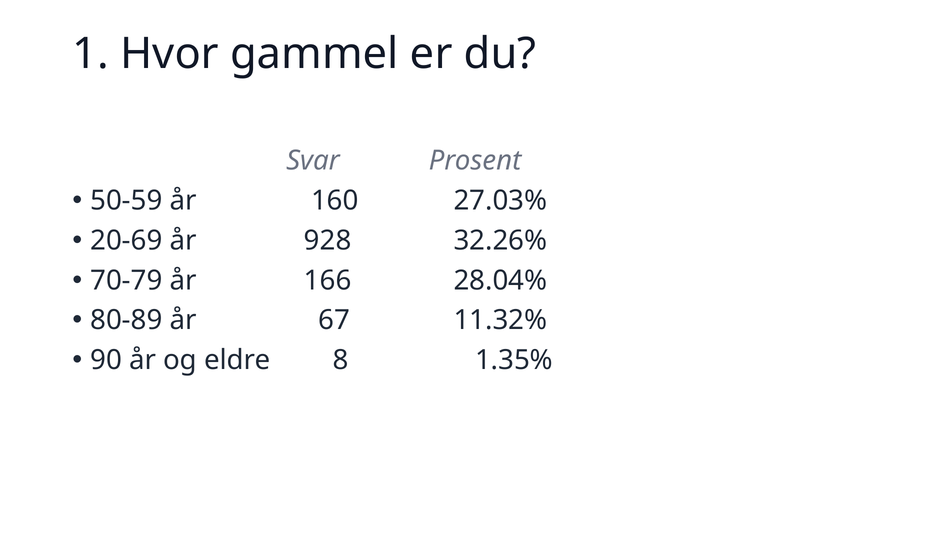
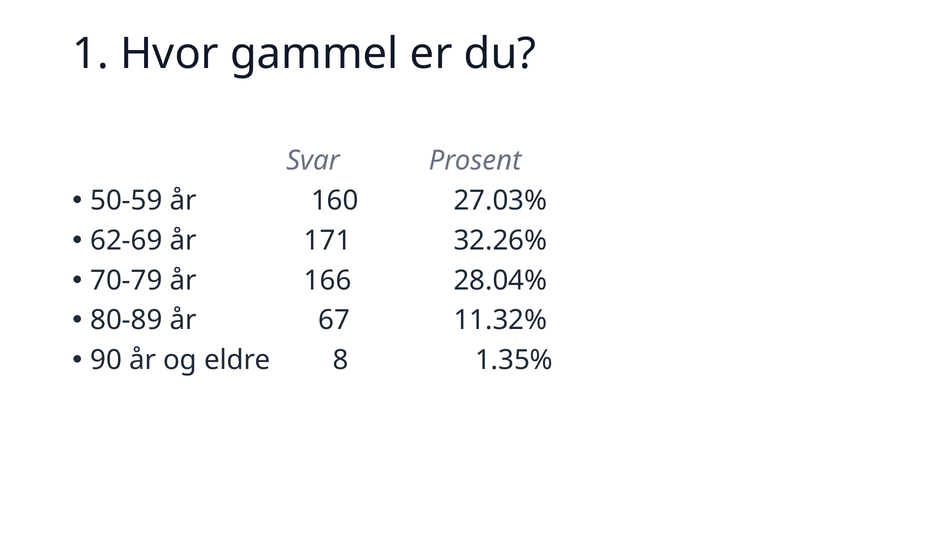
20-69: 20-69 -> 62-69
928: 928 -> 171
